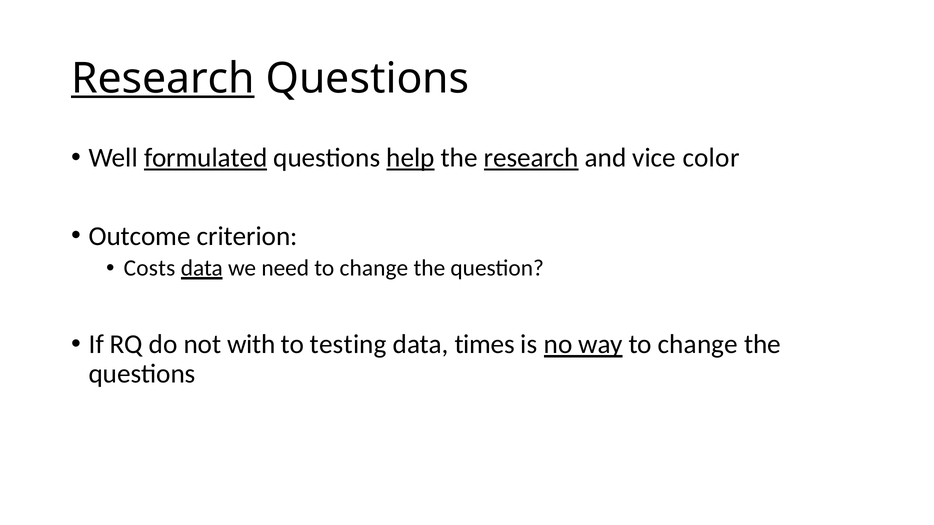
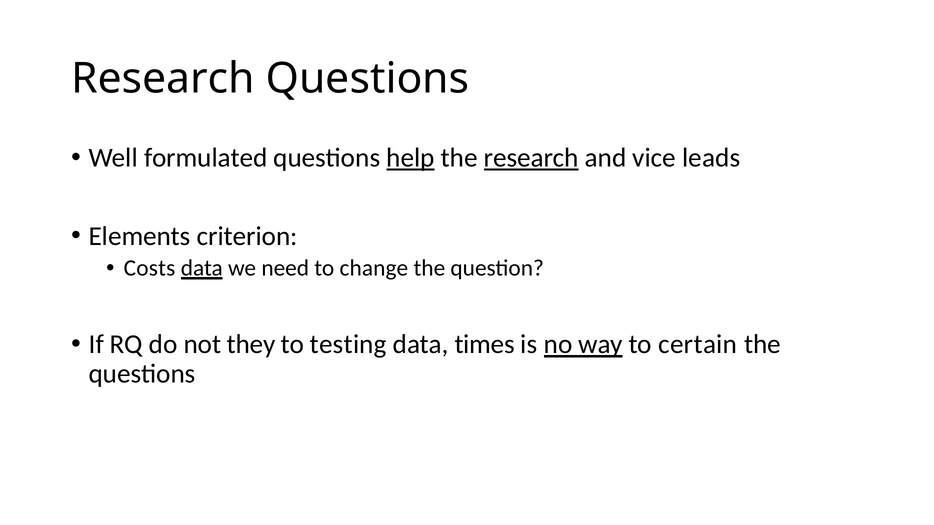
Research at (163, 78) underline: present -> none
formulated underline: present -> none
color: color -> leads
Outcome: Outcome -> Elements
with: with -> they
way to change: change -> certain
